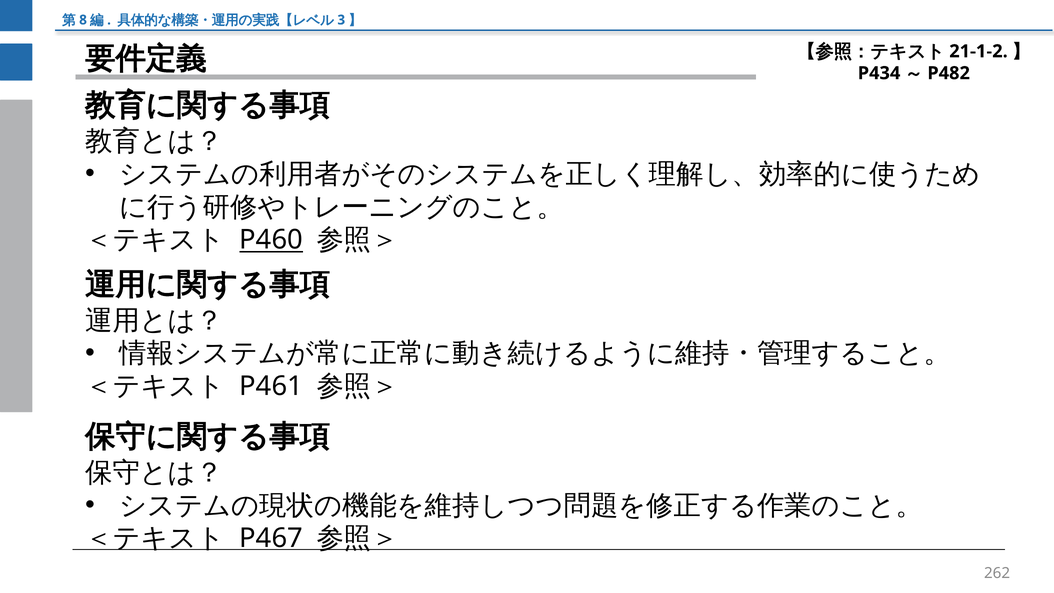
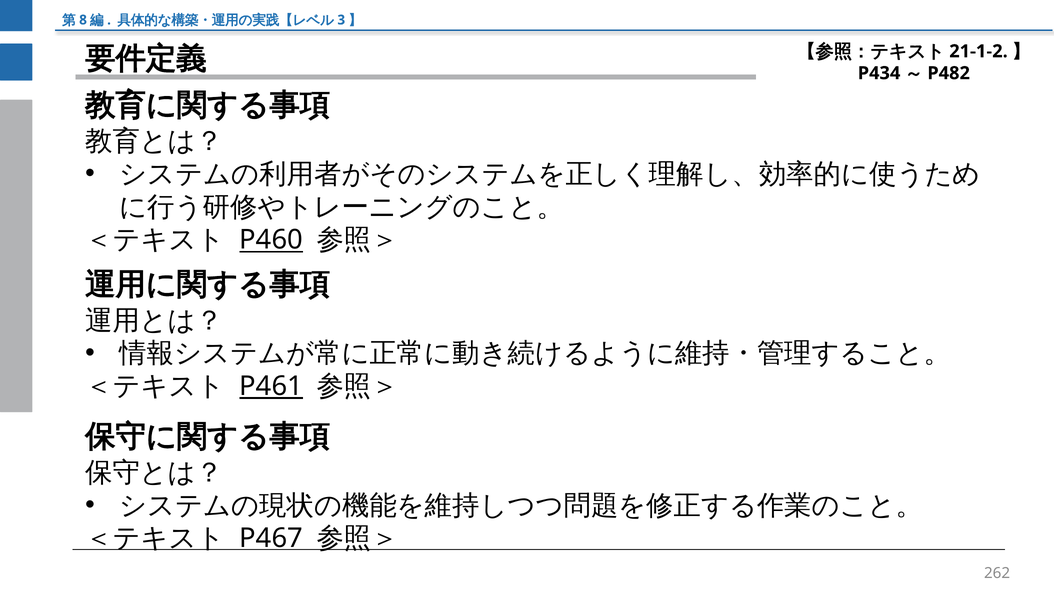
P461 underline: none -> present
